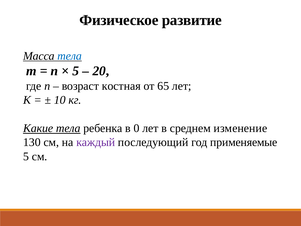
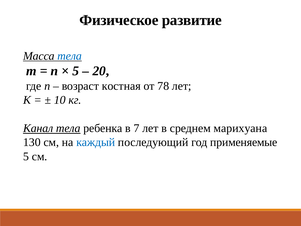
65: 65 -> 78
Какие: Какие -> Канал
0: 0 -> 7
изменение: изменение -> марихуана
каждый colour: purple -> blue
